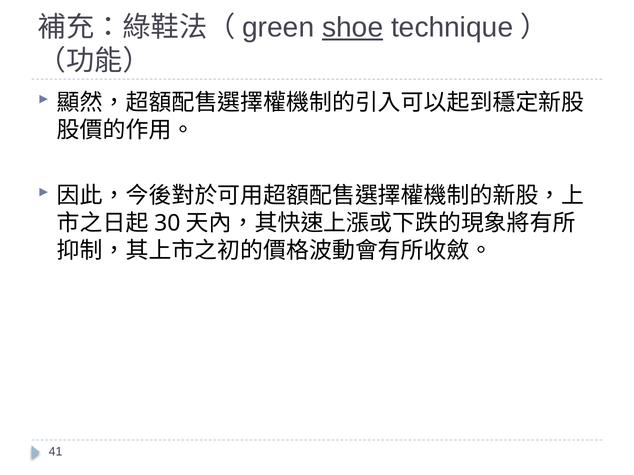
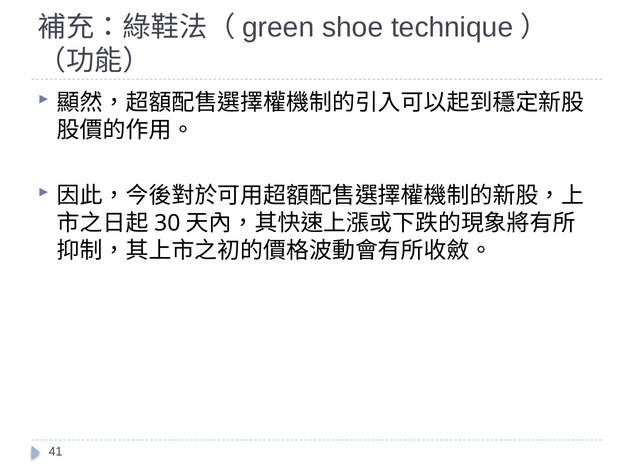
shoe underline: present -> none
